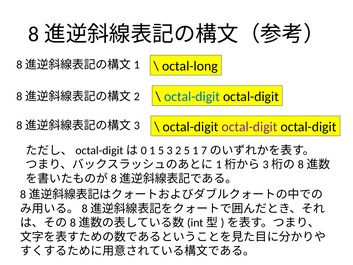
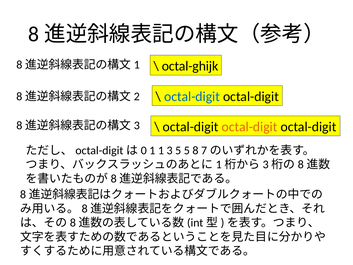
octal-long: octal-long -> octal-ghijk
octal-digit at (250, 127) colour: purple -> orange
1 5: 5 -> 1
3 2: 2 -> 5
5 1: 1 -> 8
